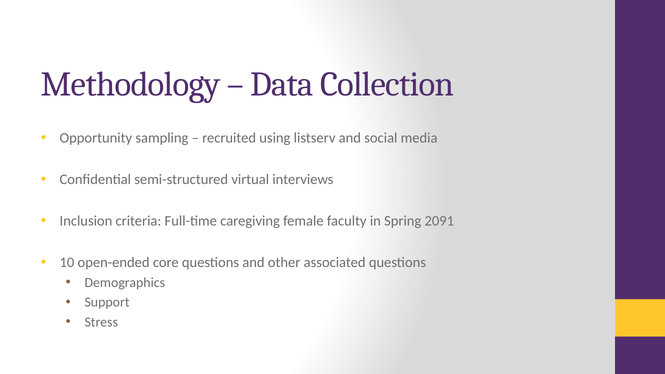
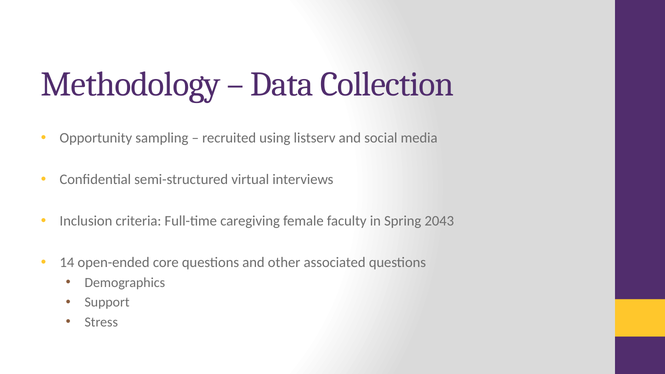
2091: 2091 -> 2043
10: 10 -> 14
